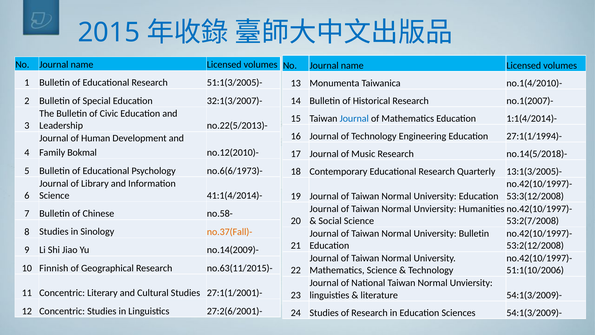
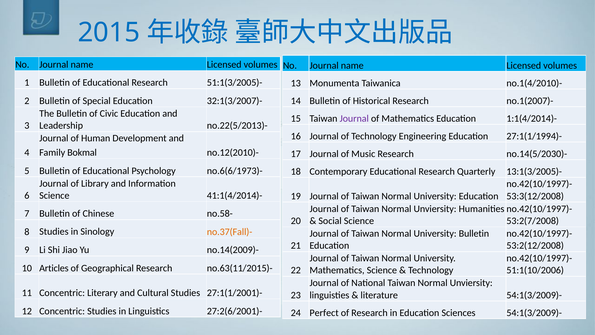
Journal at (354, 118) colour: blue -> purple
no.14(5/2018)-: no.14(5/2018)- -> no.14(5/2030)-
Finnish: Finnish -> Articles
24 Studies: Studies -> Perfect
